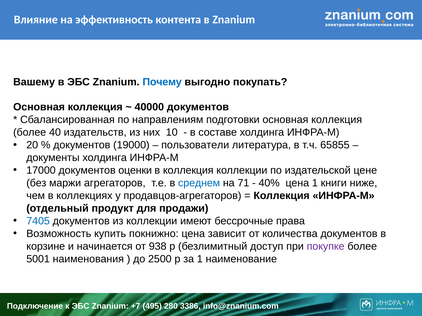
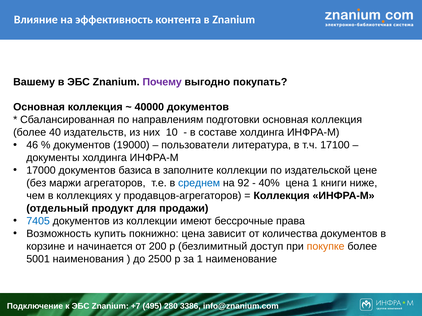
Почему colour: blue -> purple
20: 20 -> 46
65855: 65855 -> 17100
оценки: оценки -> базиса
в коллекция: коллекция -> заполните
71: 71 -> 92
938: 938 -> 200
покупке colour: purple -> orange
